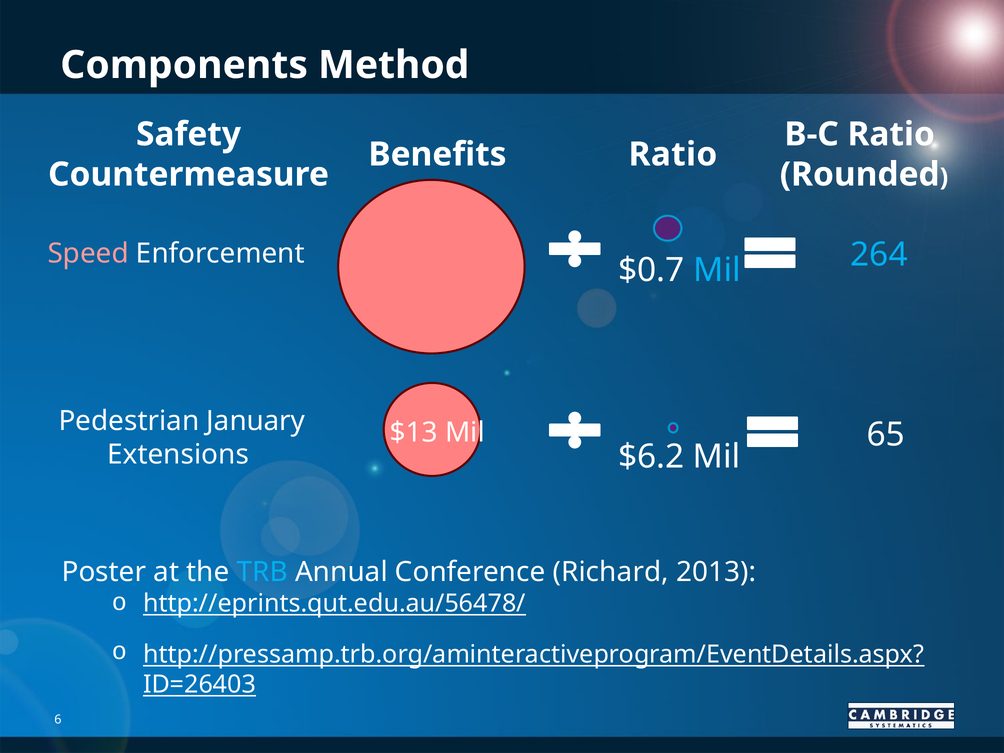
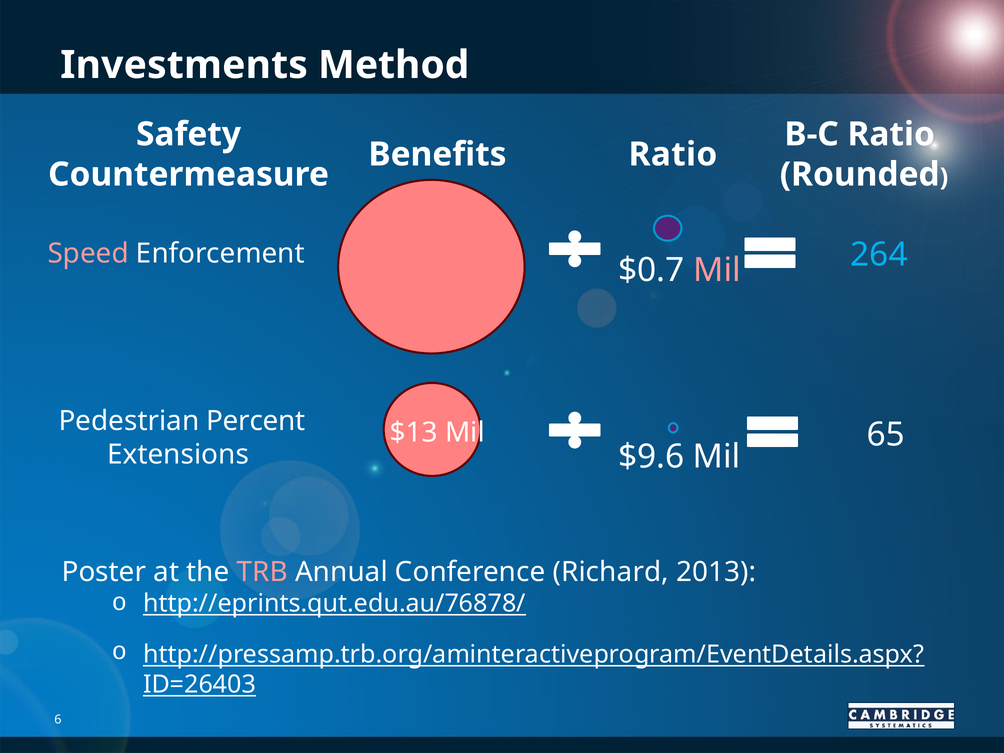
Components: Components -> Investments
Mil at (717, 270) colour: light blue -> pink
January: January -> Percent
$6.2: $6.2 -> $9.6
TRB colour: light blue -> pink
http://eprints.qut.edu.au/56478/: http://eprints.qut.edu.au/56478/ -> http://eprints.qut.edu.au/76878/
